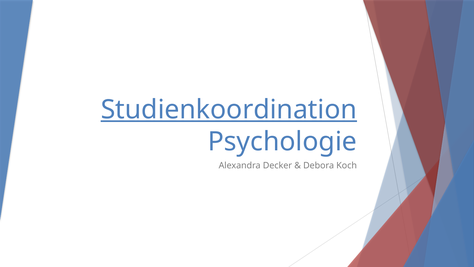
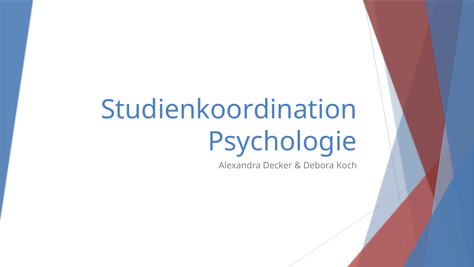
Studienkoordination underline: present -> none
